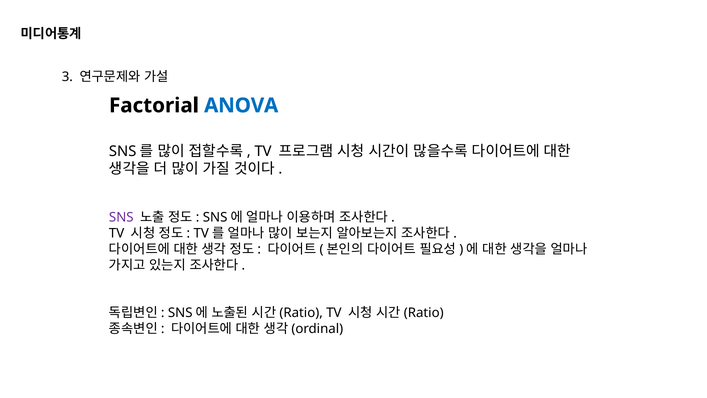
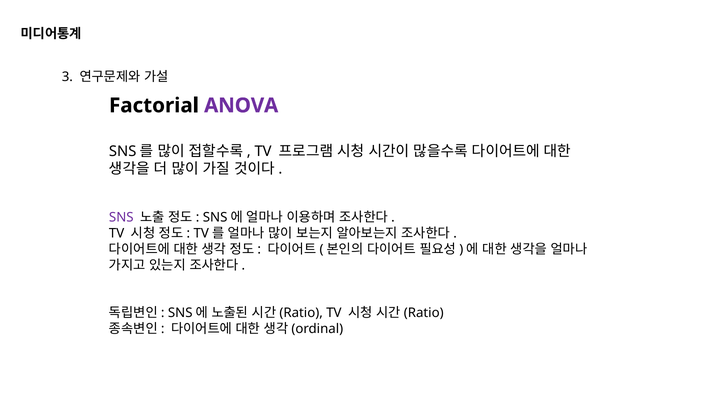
ANOVA colour: blue -> purple
